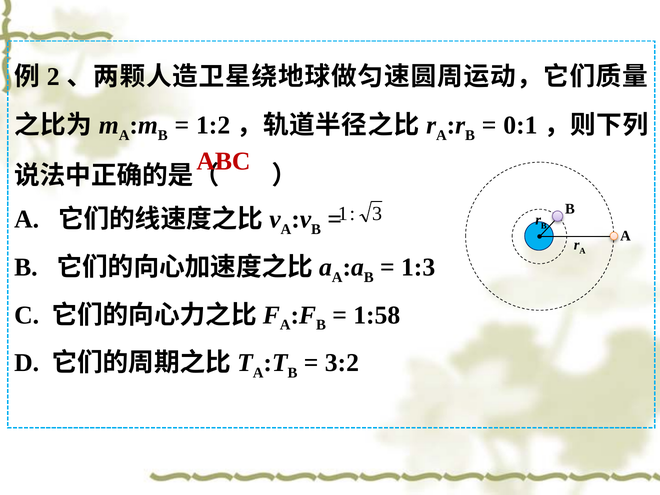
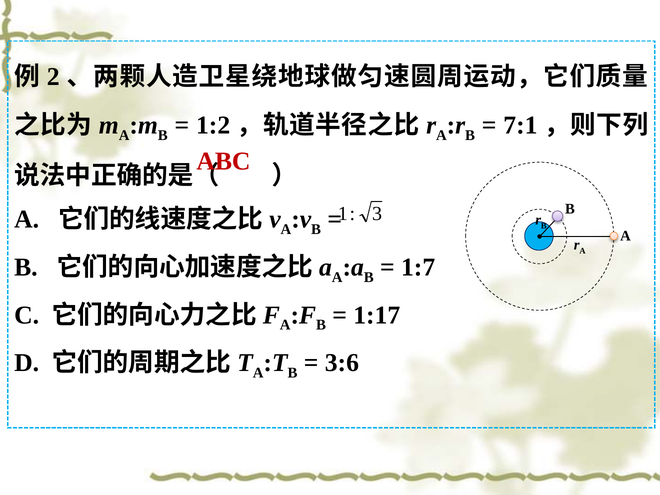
0:1: 0:1 -> 7:1
1:3: 1:3 -> 1:7
1:58: 1:58 -> 1:17
3:2: 3:2 -> 3:6
